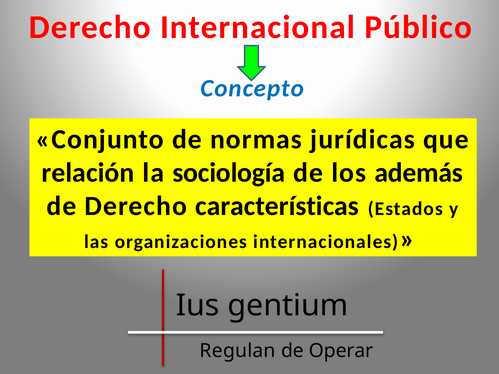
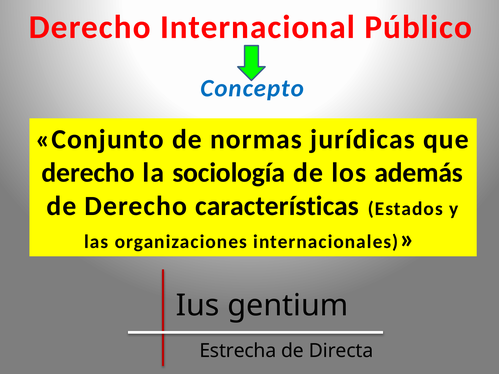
relación at (88, 173): relación -> derecho
Regulan: Regulan -> Estrecha
Operar: Operar -> Directa
